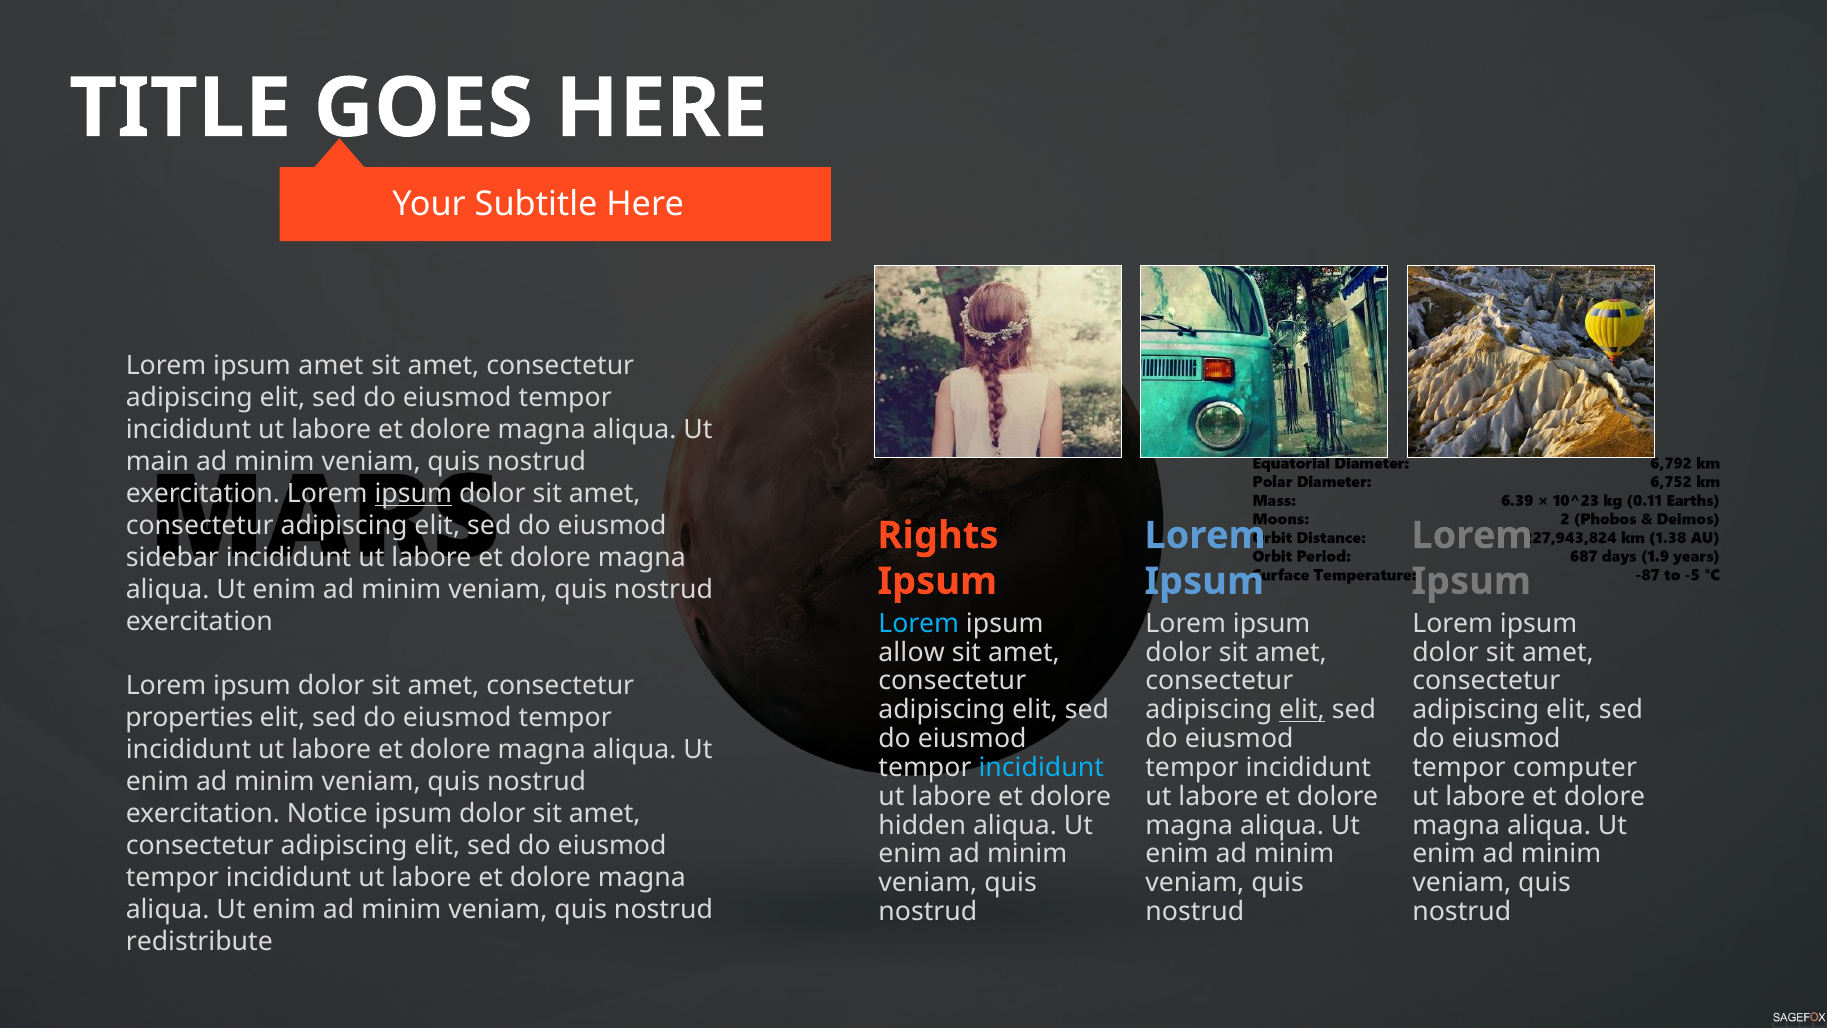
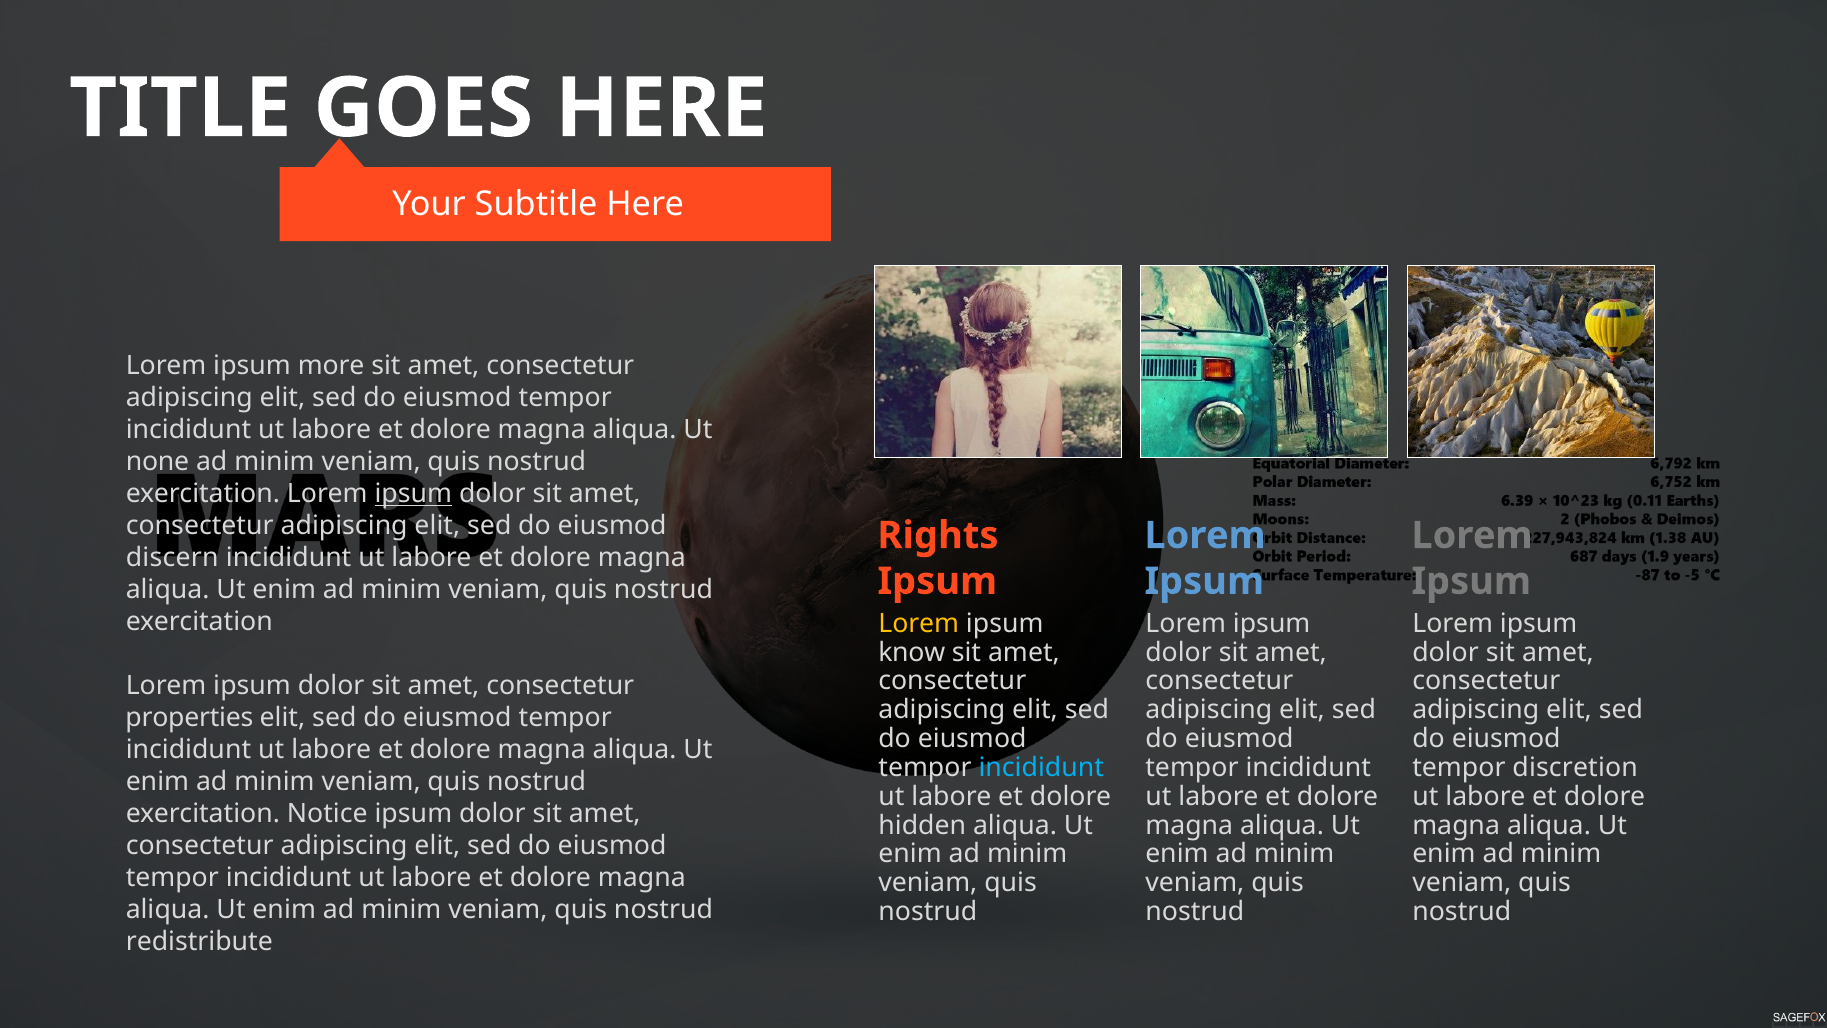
ipsum amet: amet -> more
main: main -> none
sidebar: sidebar -> discern
Lorem at (919, 623) colour: light blue -> yellow
allow: allow -> know
elit at (1302, 710) underline: present -> none
computer: computer -> discretion
